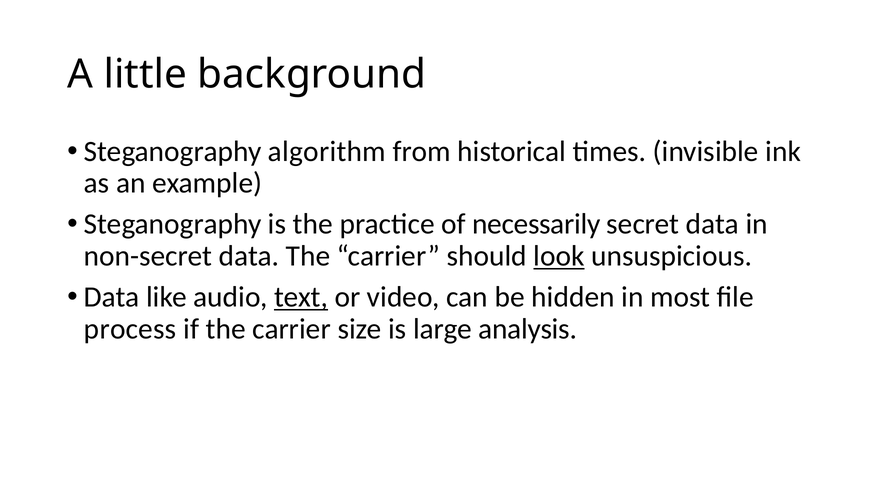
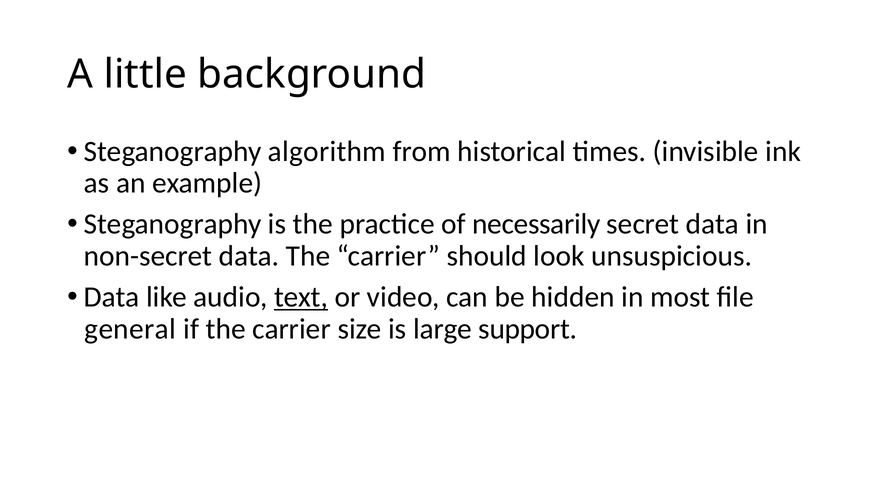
look underline: present -> none
process: process -> general
analysis: analysis -> support
